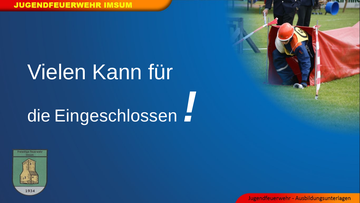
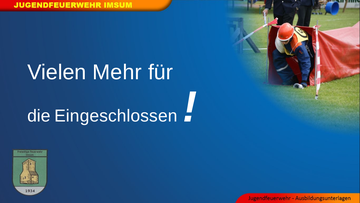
Kann: Kann -> Mehr
